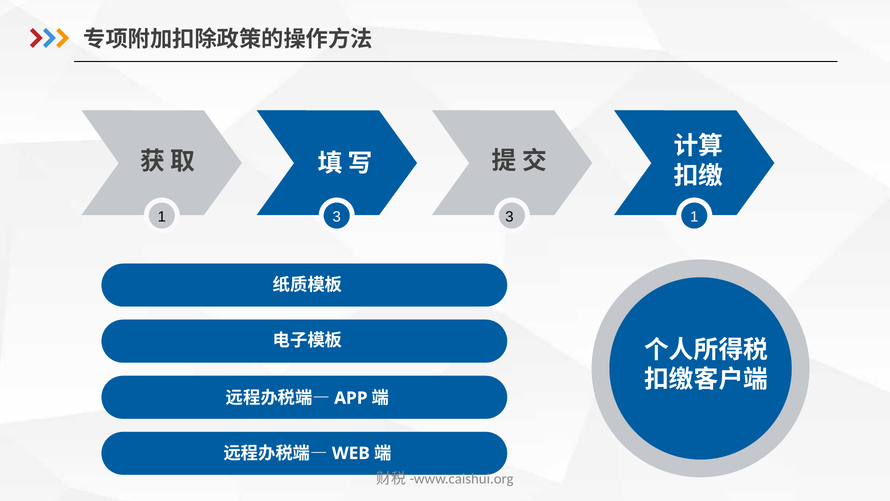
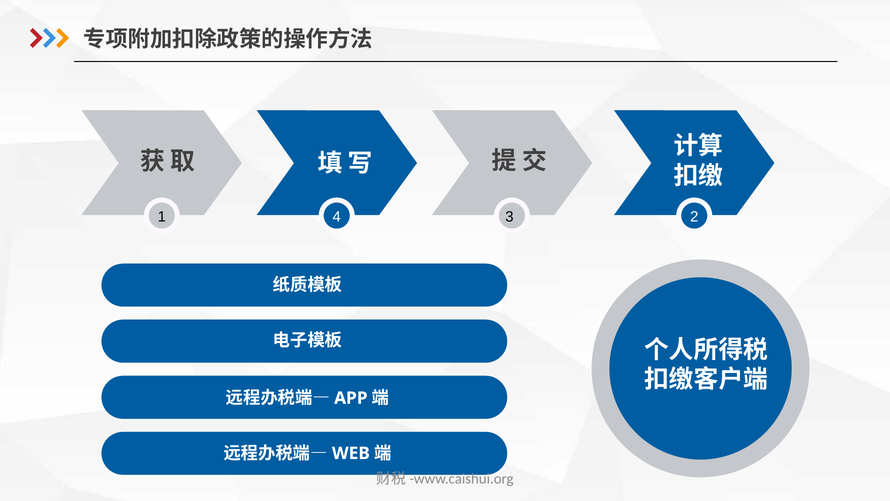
1 3: 3 -> 4
3 1: 1 -> 2
